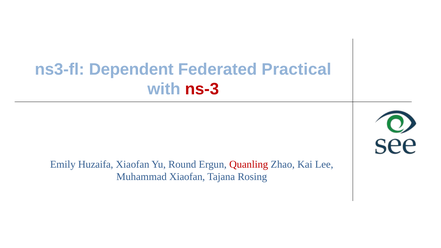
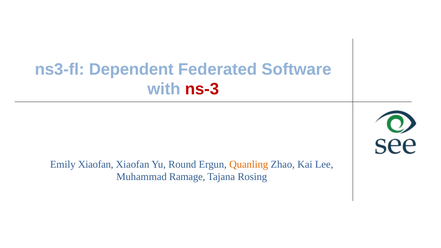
Practical: Practical -> Software
Emily Huzaifa: Huzaifa -> Xiaofan
Quanling colour: red -> orange
Muhammad Xiaofan: Xiaofan -> Ramage
